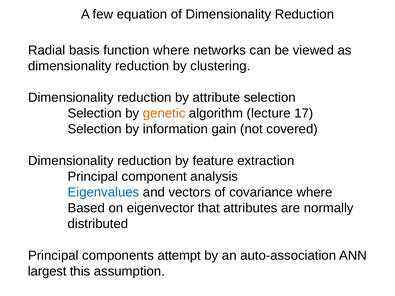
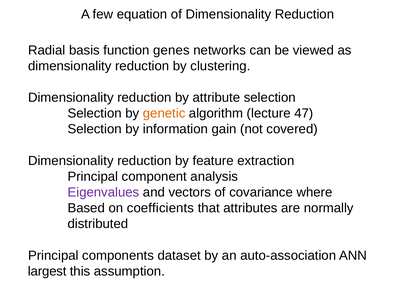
function where: where -> genes
17: 17 -> 47
Eigenvalues colour: blue -> purple
eigenvector: eigenvector -> coefficients
attempt: attempt -> dataset
